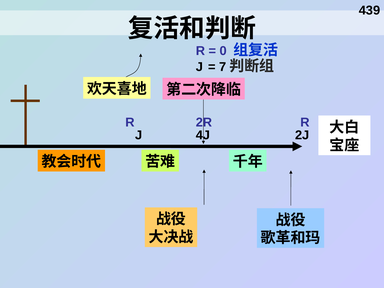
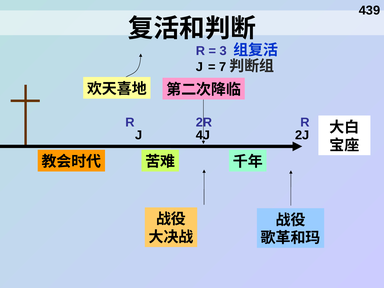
0: 0 -> 3
